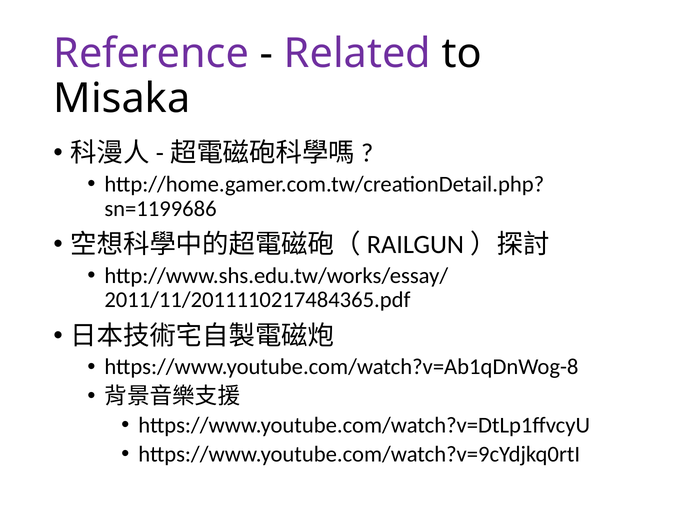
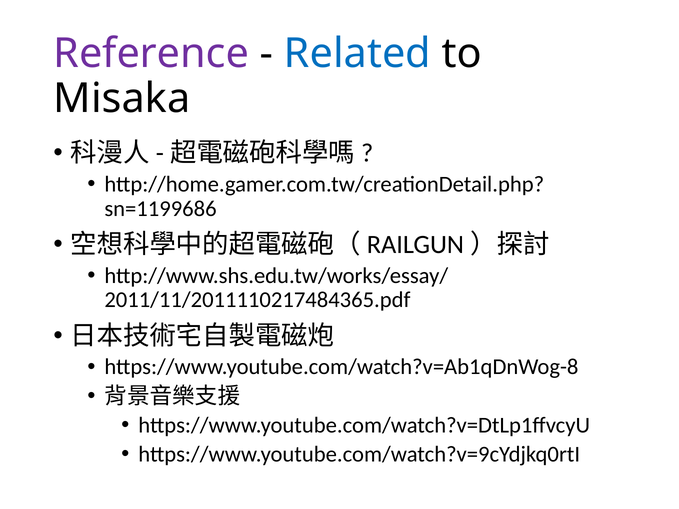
Related colour: purple -> blue
